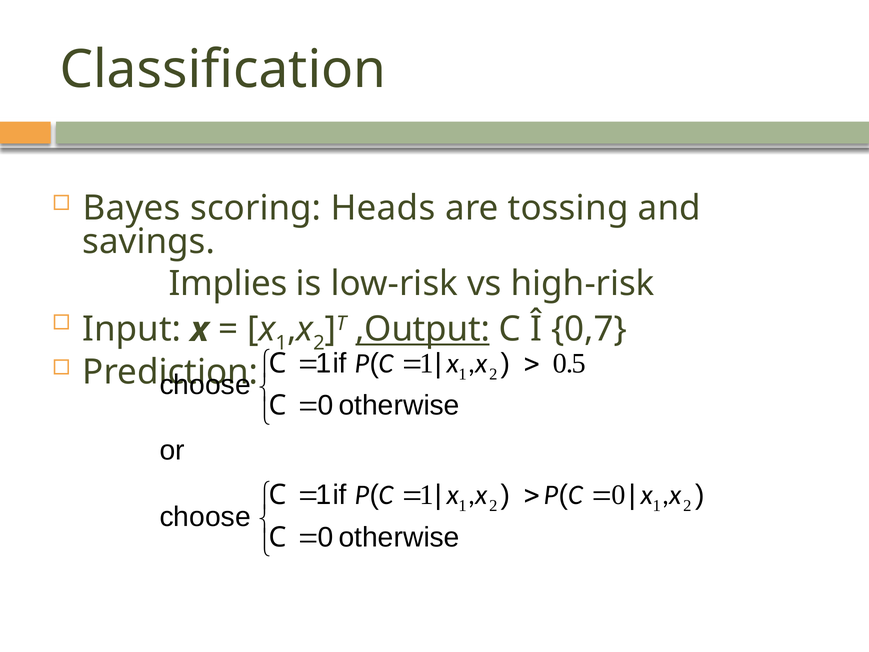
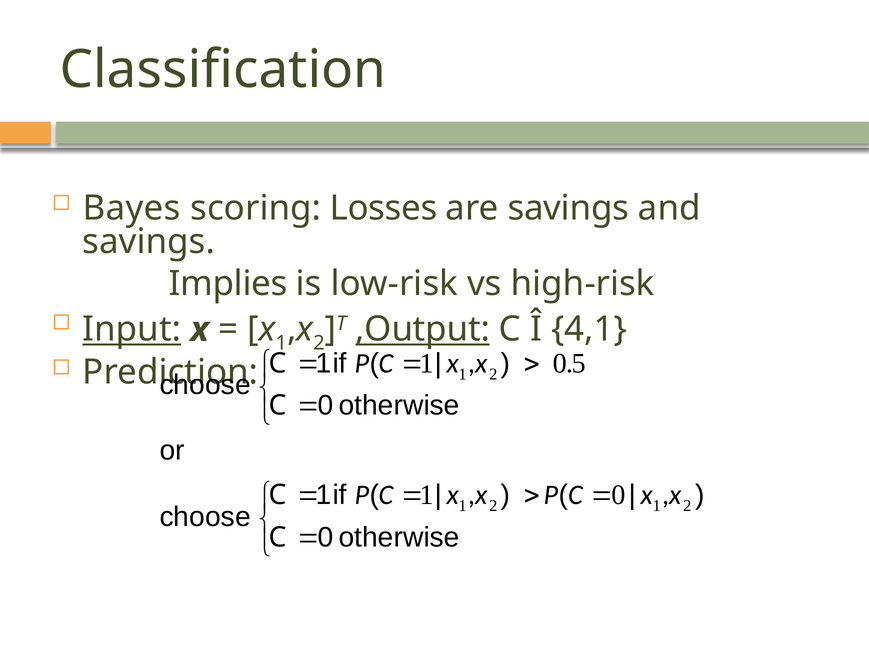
Heads: Heads -> Losses
are tossing: tossing -> savings
Input underline: none -> present
0,7: 0,7 -> 4,1
